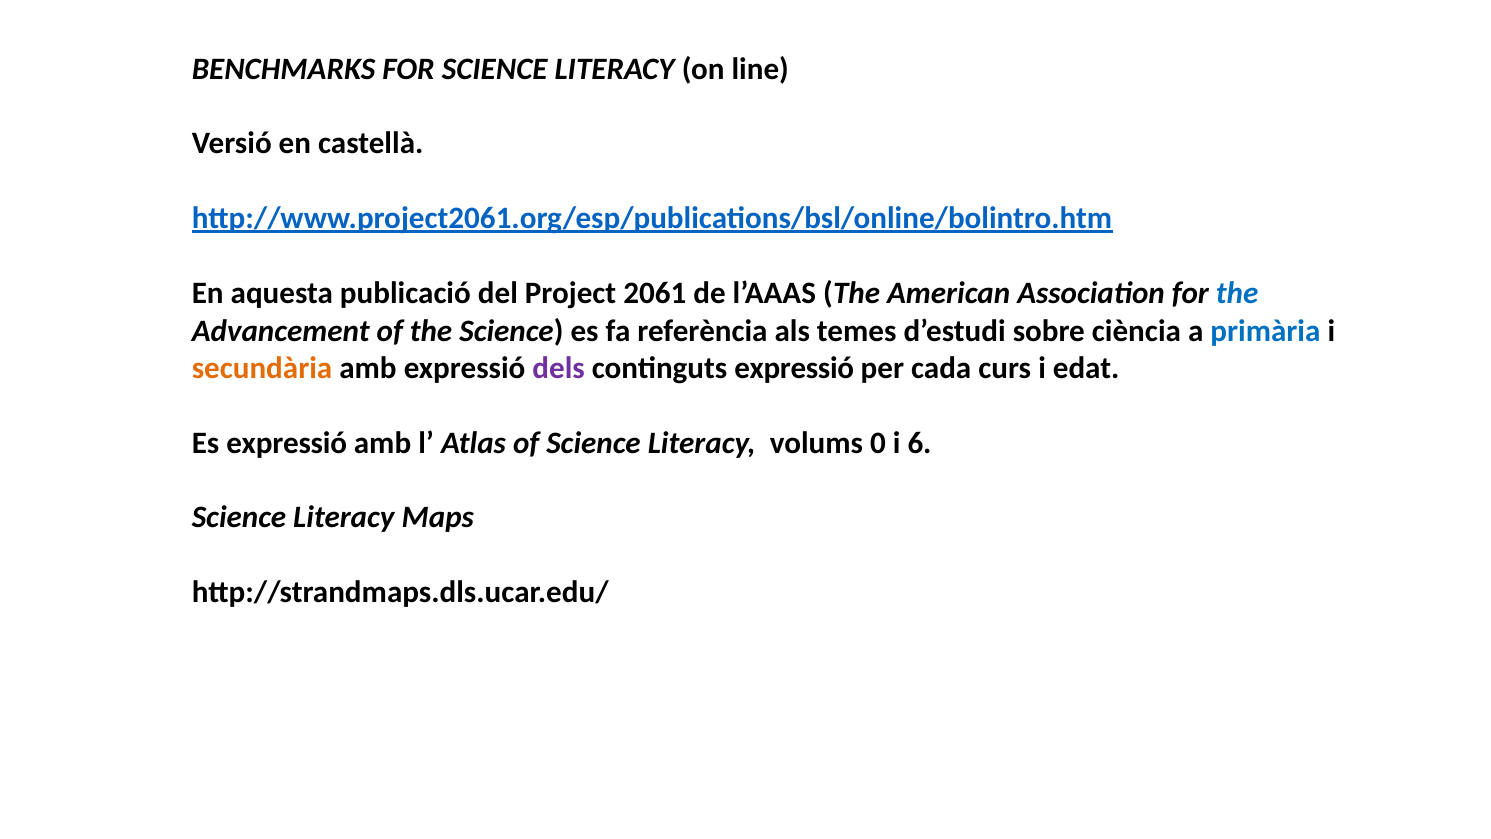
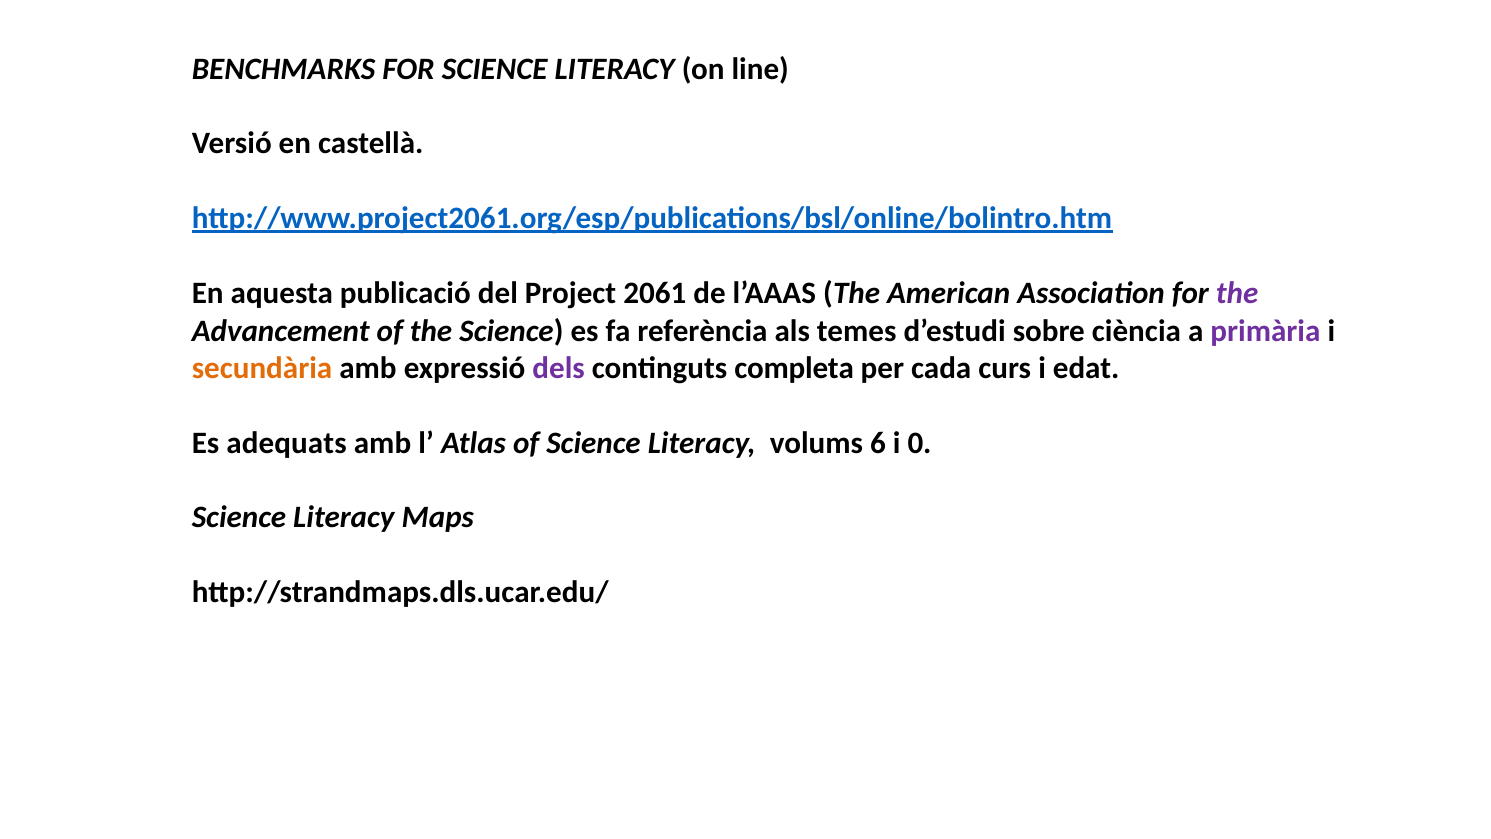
the at (1237, 294) colour: blue -> purple
primària colour: blue -> purple
continguts expressió: expressió -> completa
Es expressió: expressió -> adequats
0: 0 -> 6
6: 6 -> 0
